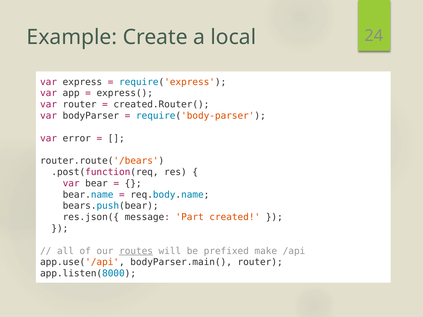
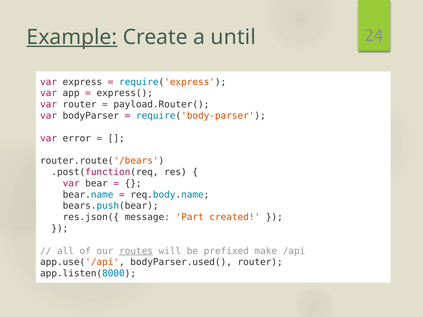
Example underline: none -> present
local: local -> until
created.Router(: created.Router( -> payload.Router(
bodyParser.main(: bodyParser.main( -> bodyParser.used(
